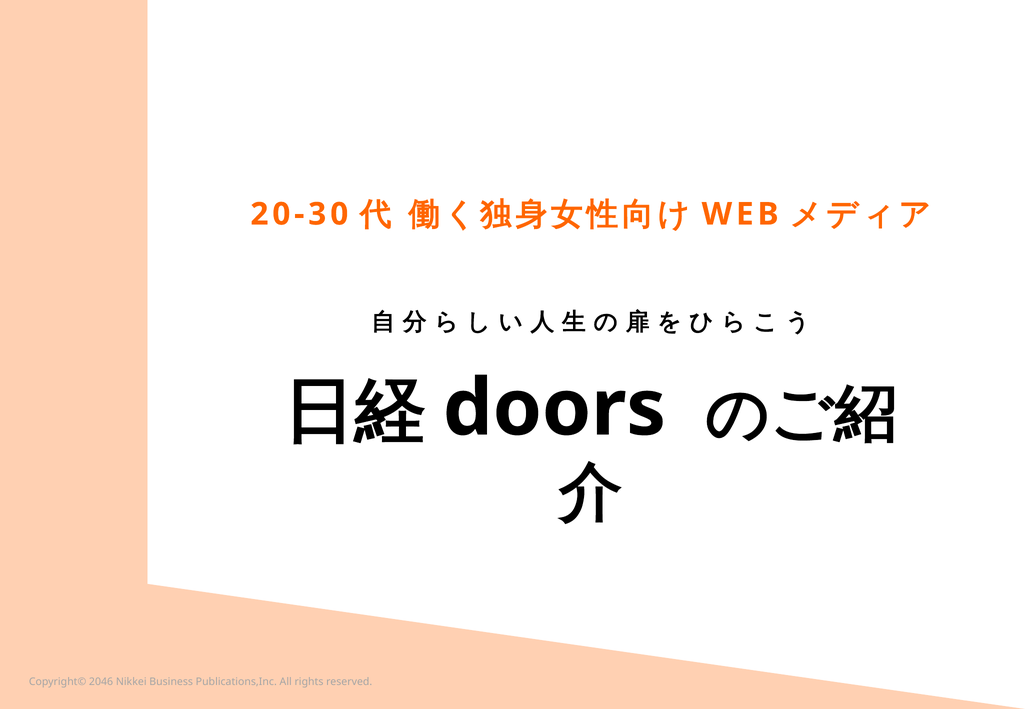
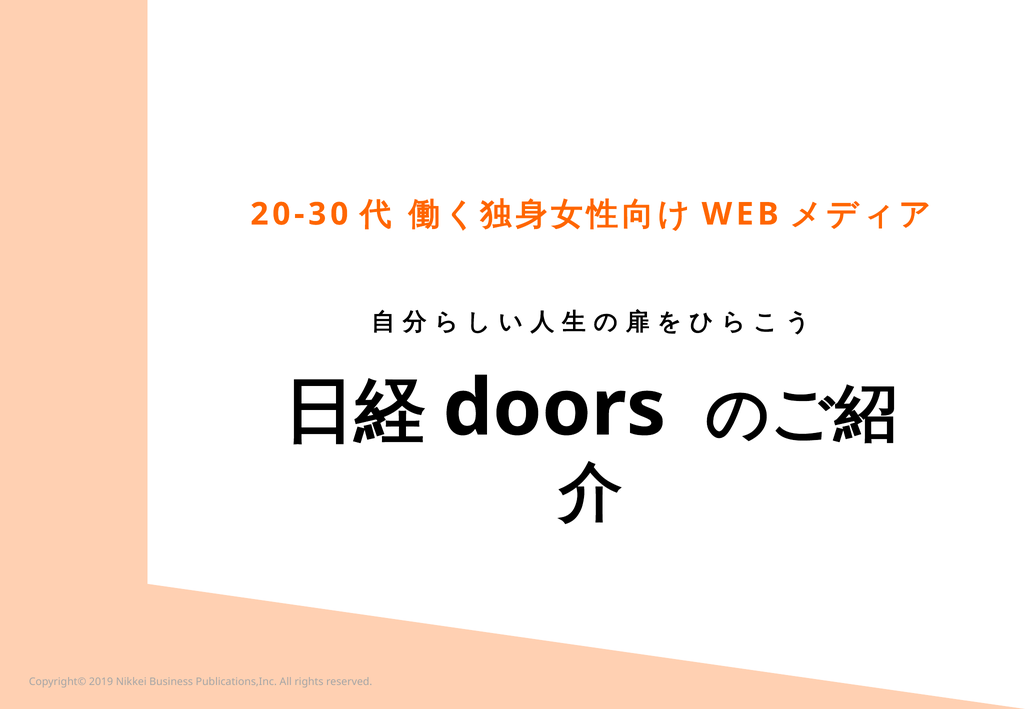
2046: 2046 -> 2019
